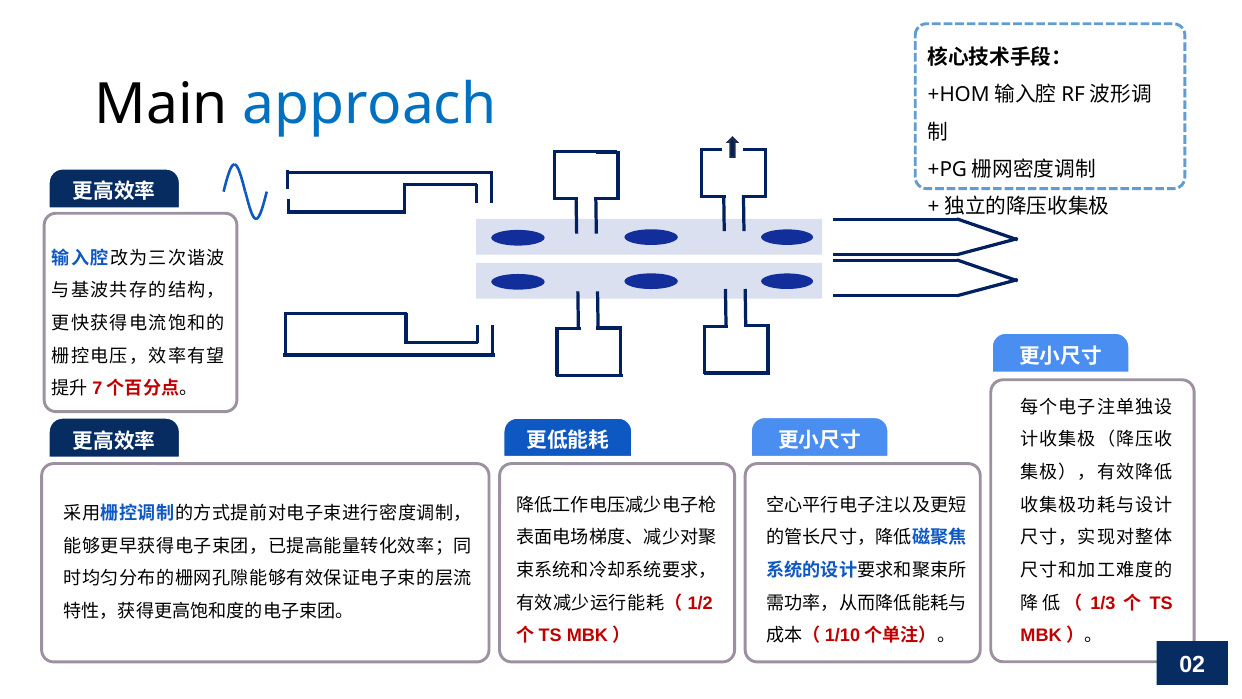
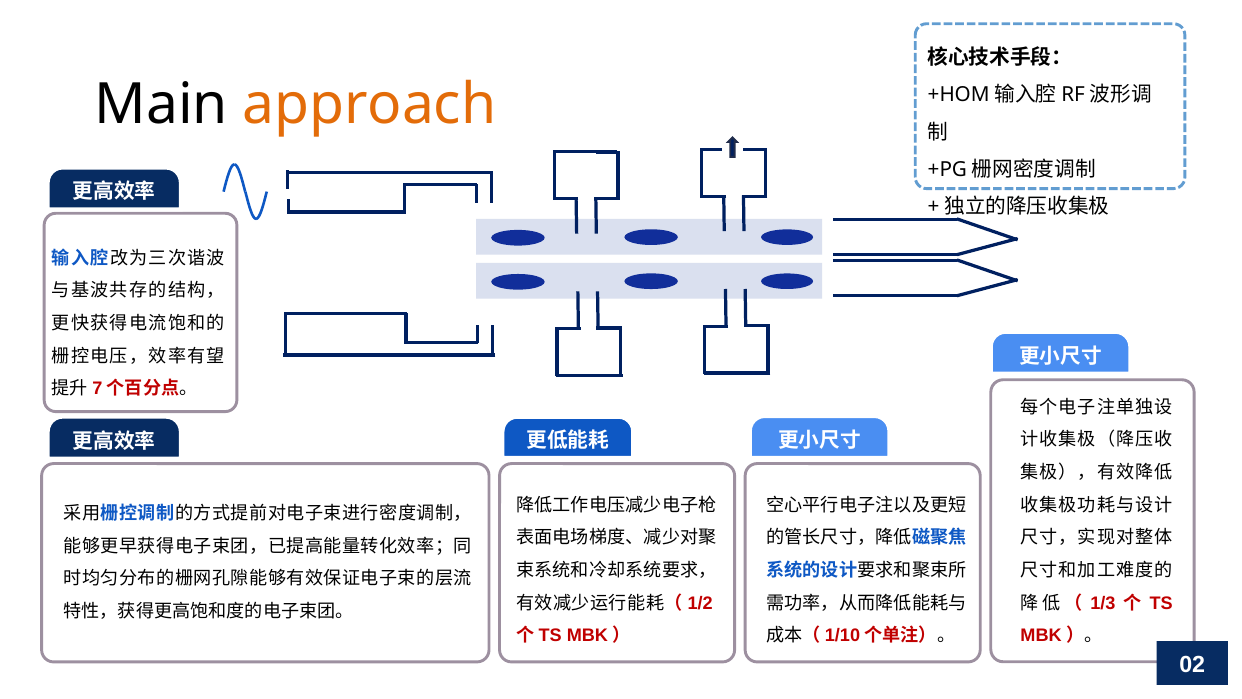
approach colour: blue -> orange
